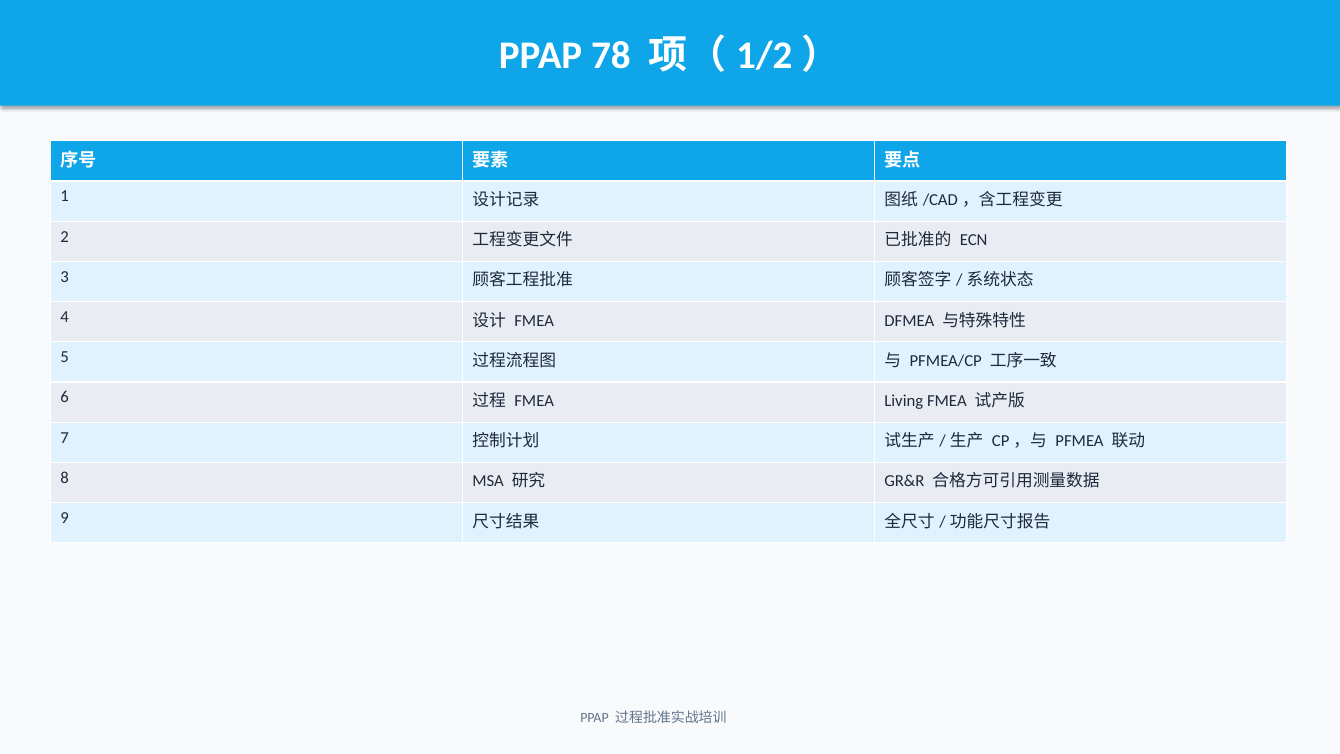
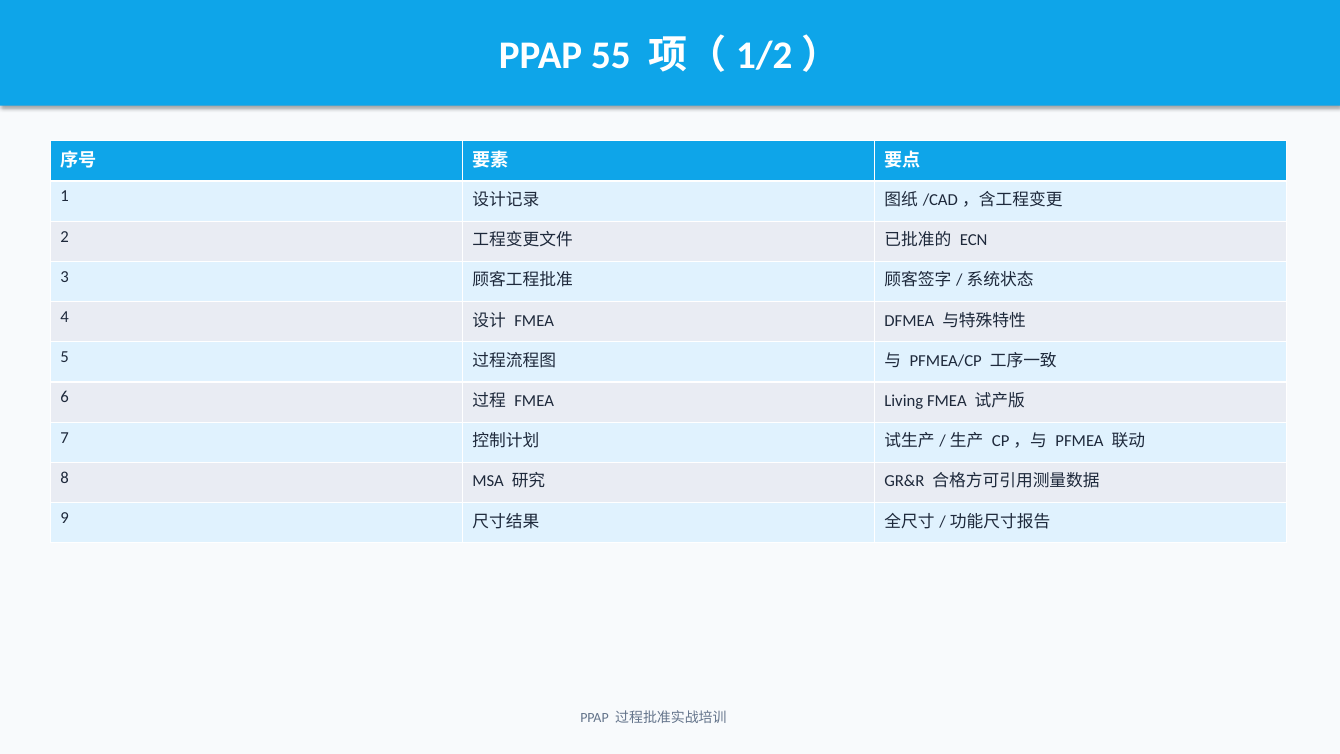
78: 78 -> 55
